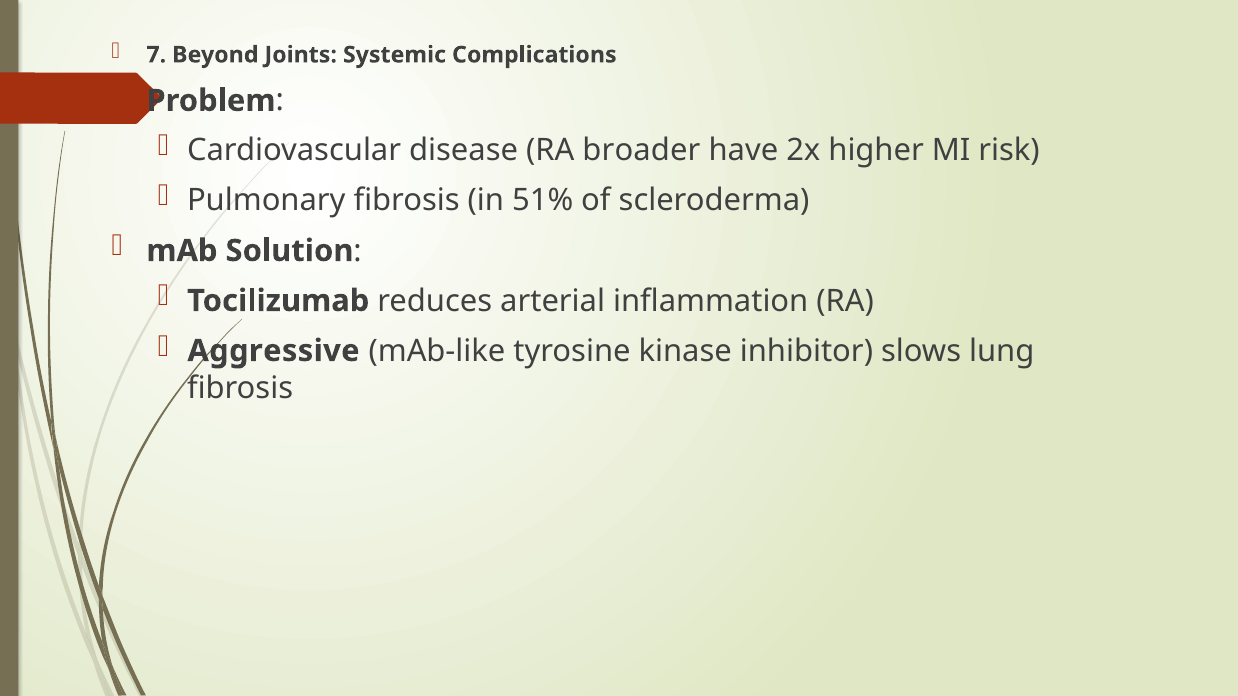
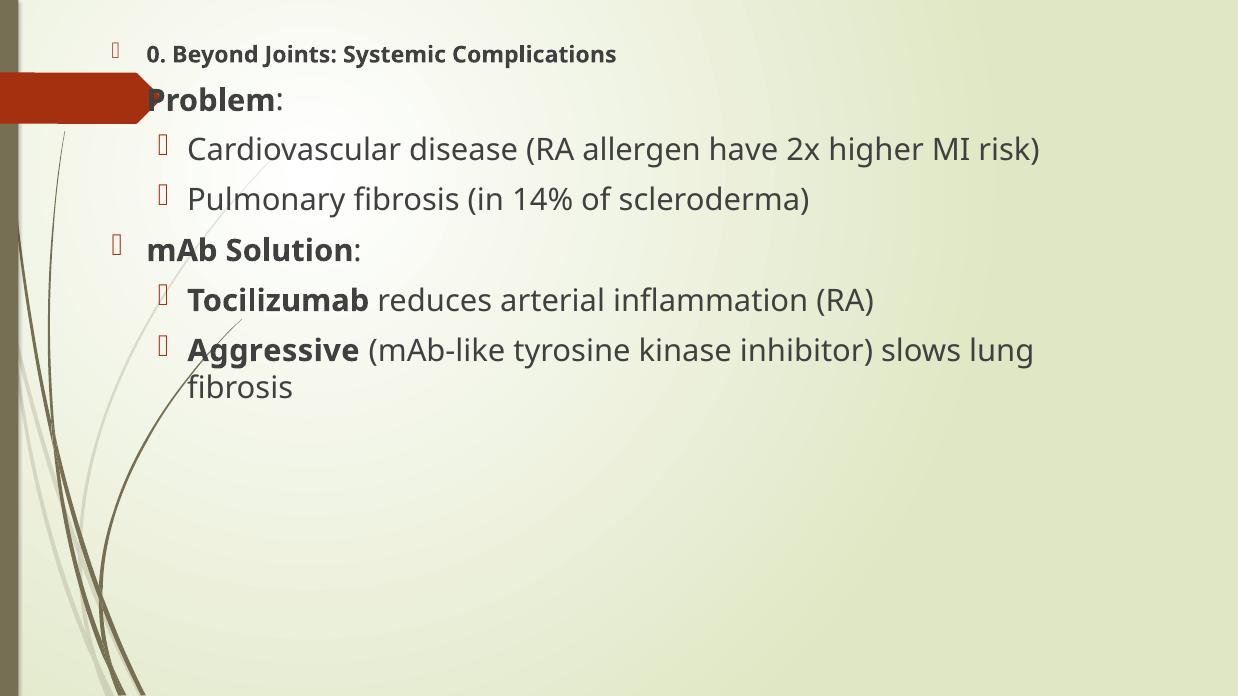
7: 7 -> 0
broader: broader -> allergen
51%: 51% -> 14%
